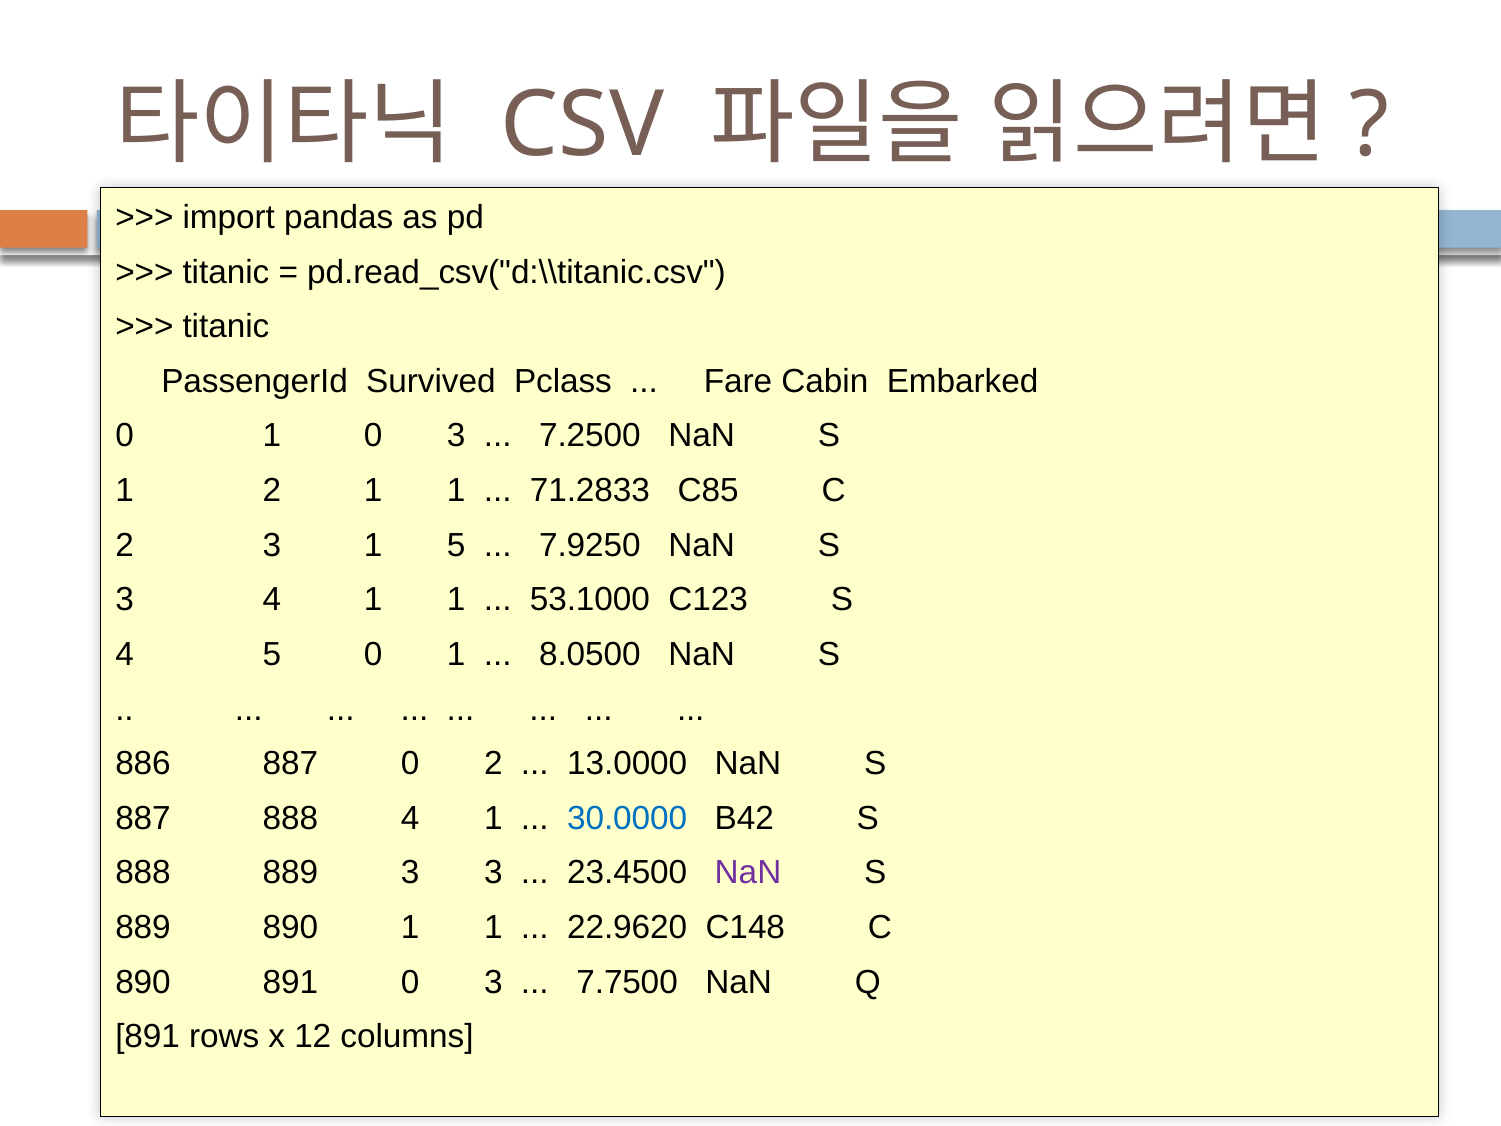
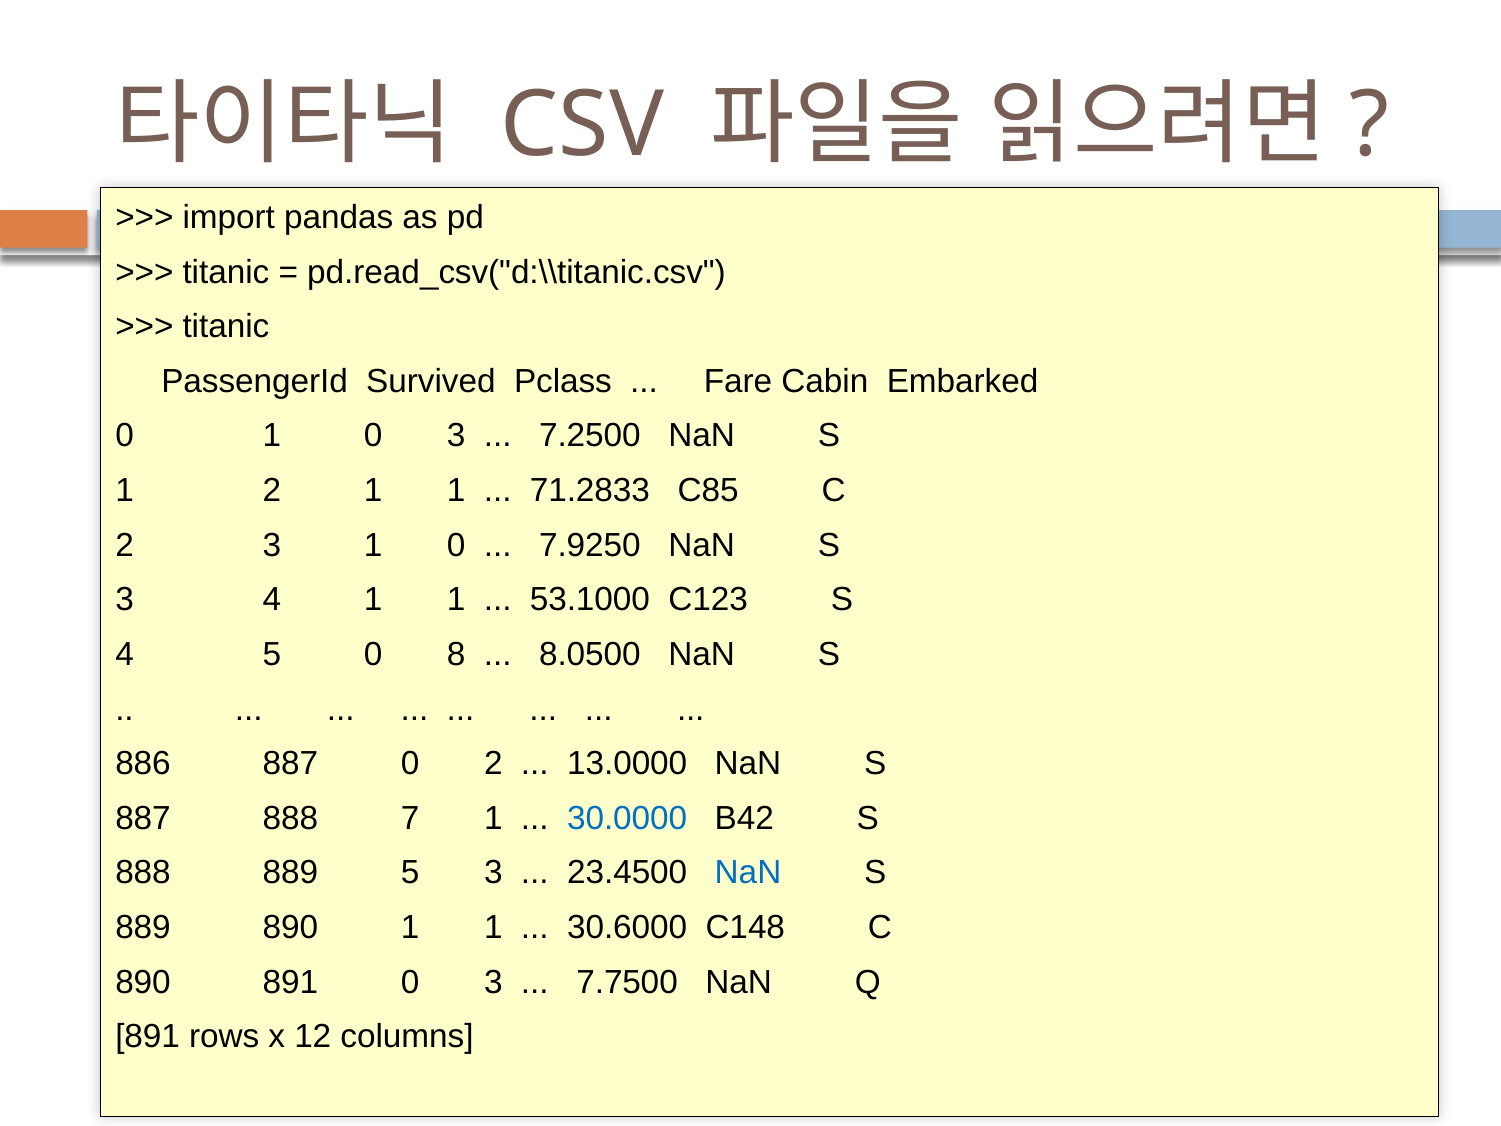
3 1 5: 5 -> 0
5 0 1: 1 -> 8
888 4: 4 -> 7
889 3: 3 -> 5
NaN at (748, 873) colour: purple -> blue
22.9620: 22.9620 -> 30.6000
